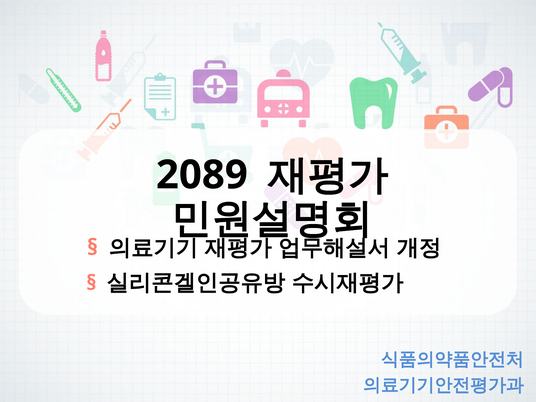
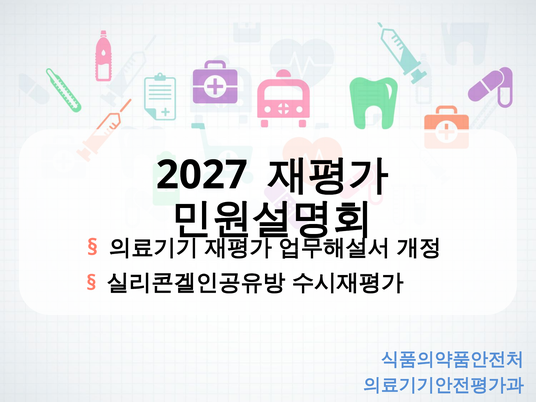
2089: 2089 -> 2027
